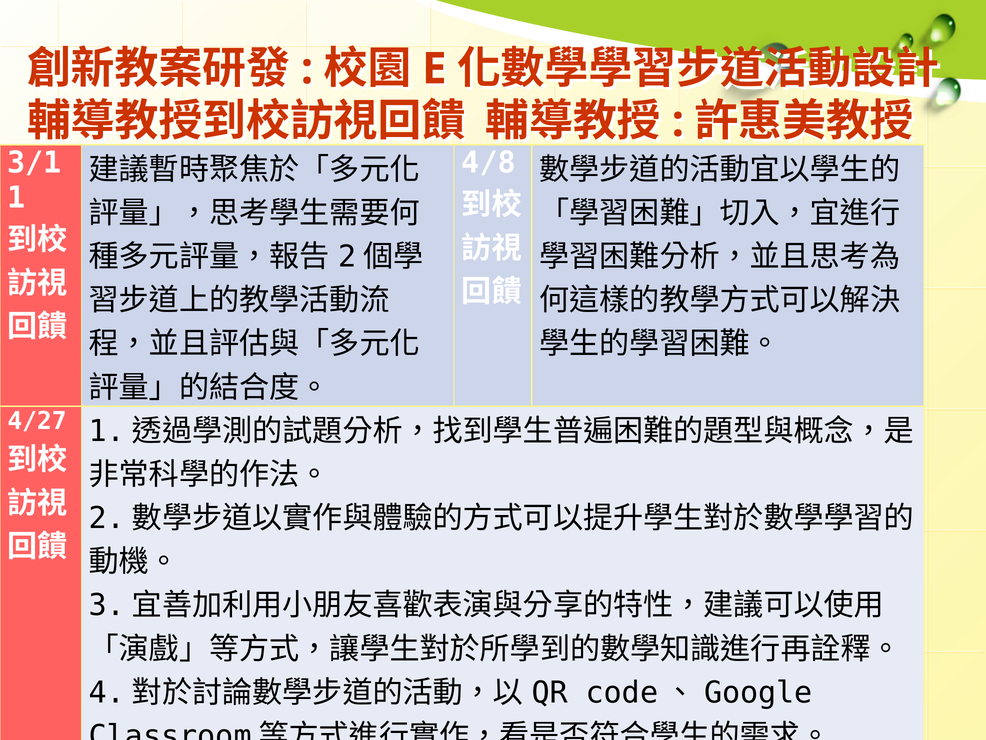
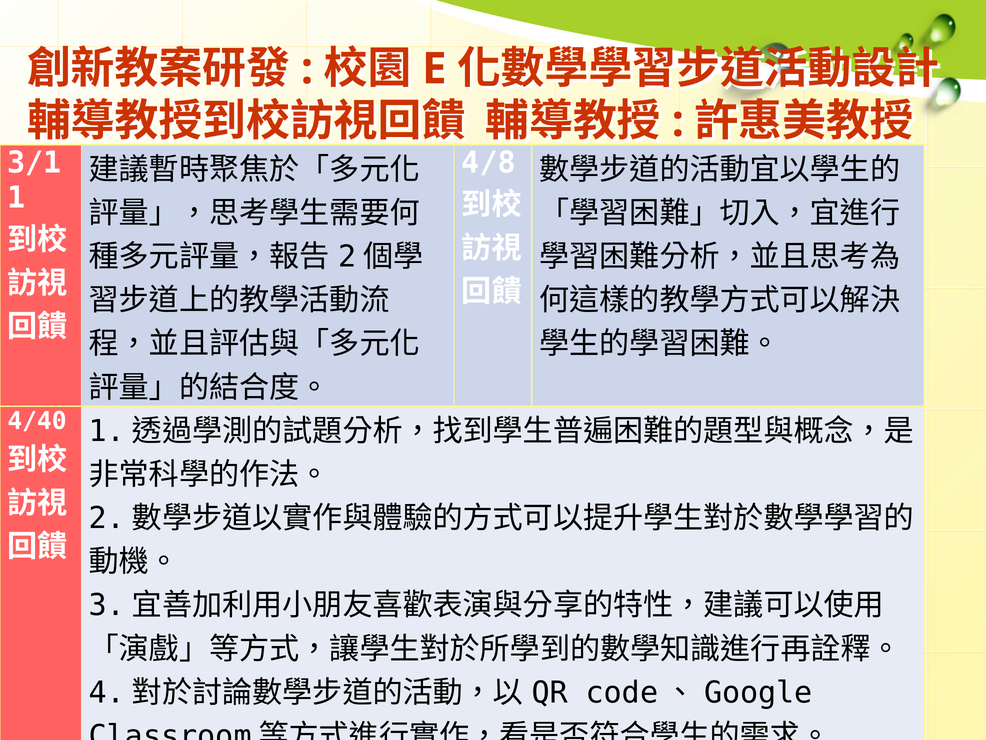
4/27: 4/27 -> 4/40
